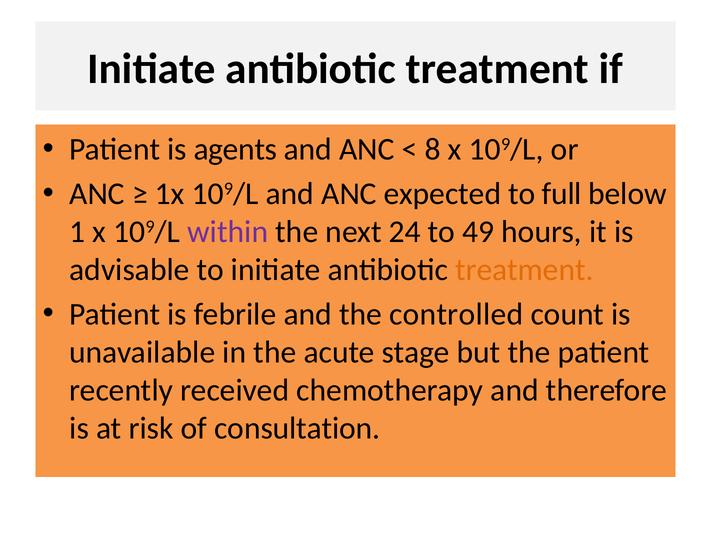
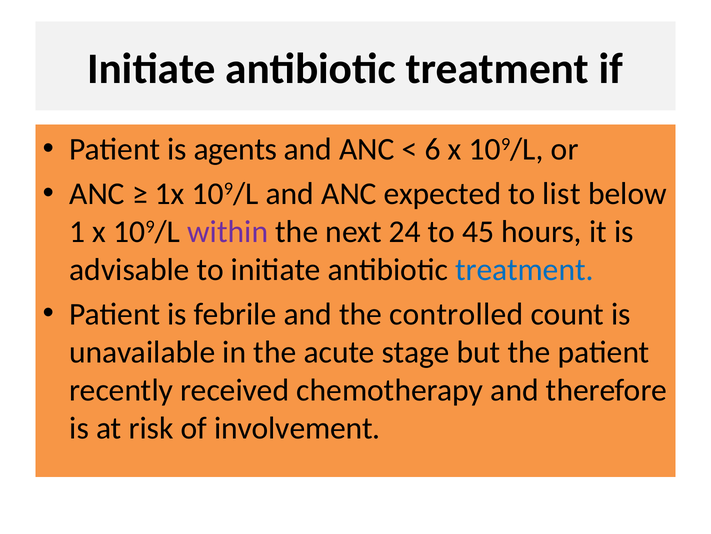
8: 8 -> 6
full: full -> list
49: 49 -> 45
treatment at (524, 269) colour: orange -> blue
consultation: consultation -> involvement
